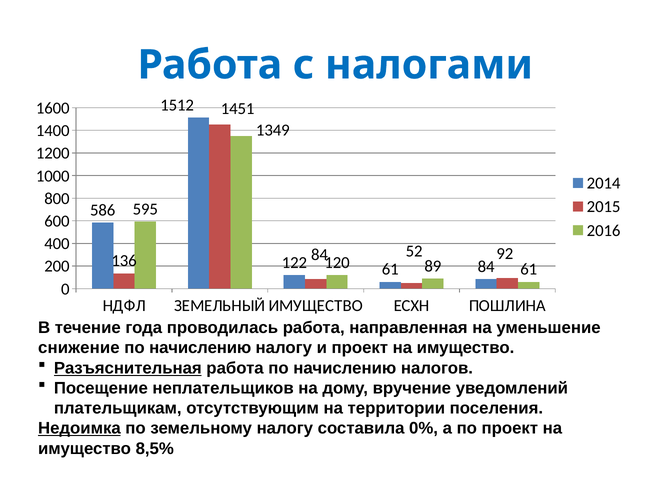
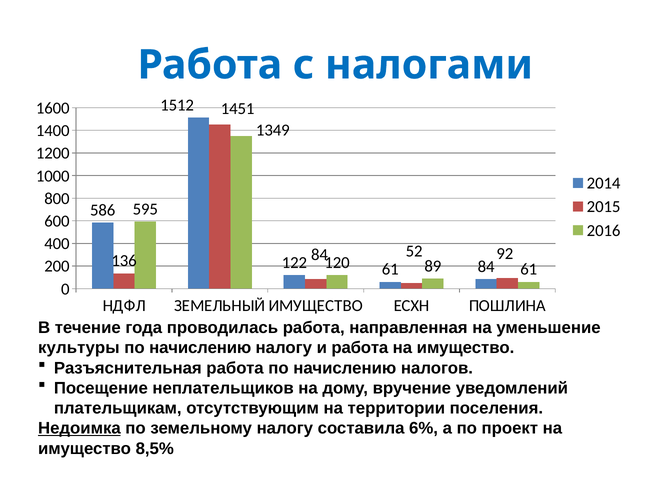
снижение: снижение -> культуры
и проект: проект -> работа
Разъяснительная underline: present -> none
0%: 0% -> 6%
